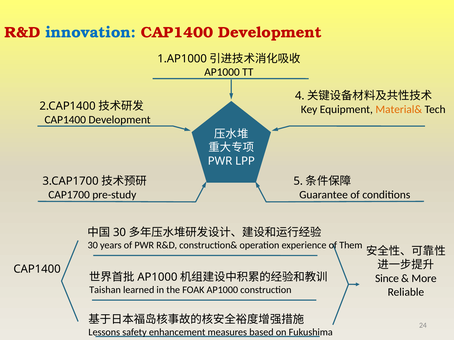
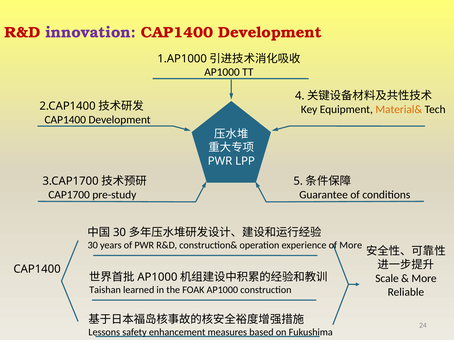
innovation colour: blue -> purple
of Them: Them -> More
Since: Since -> Scale
